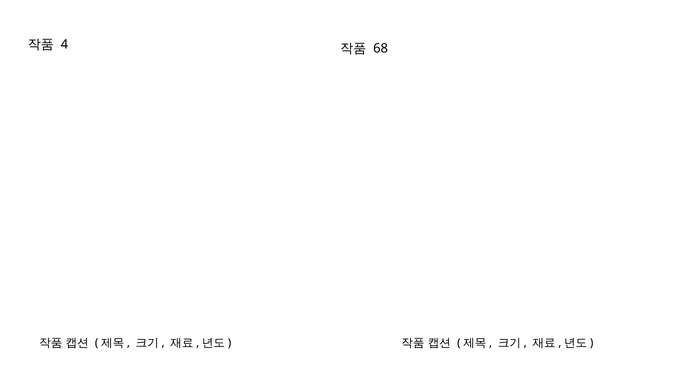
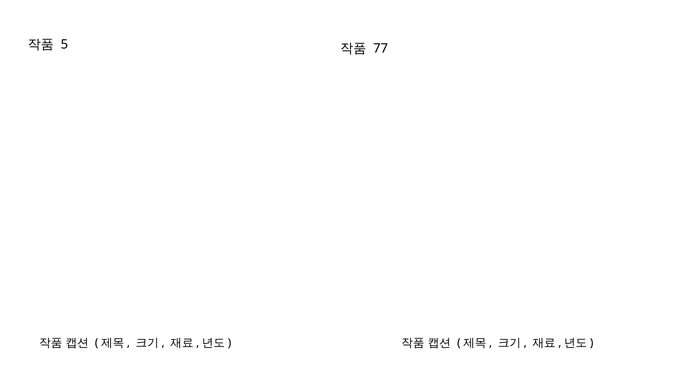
4: 4 -> 5
68: 68 -> 77
